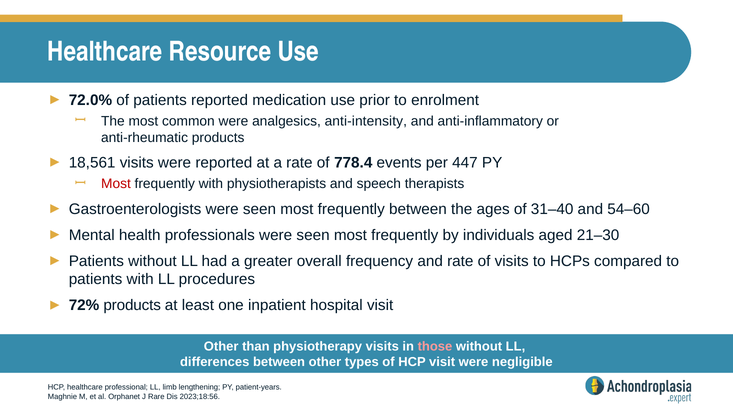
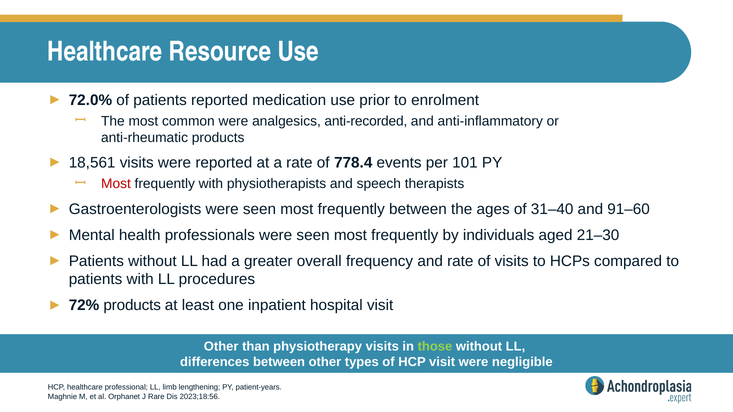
anti-intensity: anti-intensity -> anti-recorded
447: 447 -> 101
54–60: 54–60 -> 91–60
those colour: pink -> light green
